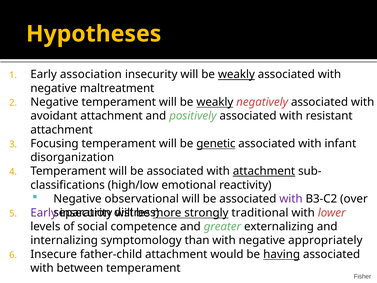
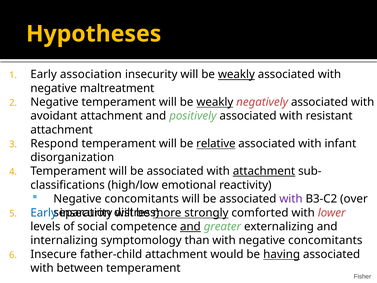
Focusing: Focusing -> Respond
genetic: genetic -> relative
observational at (142, 199): observational -> concomitants
Early at (44, 213) colour: purple -> blue
traditional: traditional -> comforted
and at (190, 226) underline: none -> present
with negative appropriately: appropriately -> concomitants
